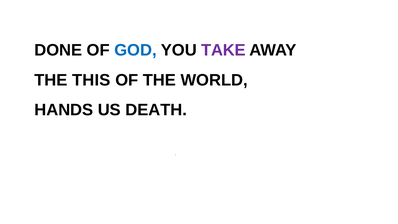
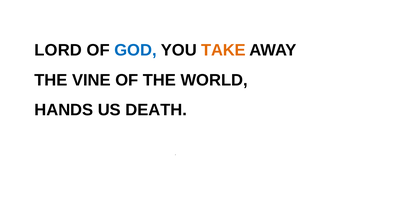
DONE: DONE -> LORD
TAKE colour: purple -> orange
THIS: THIS -> VINE
